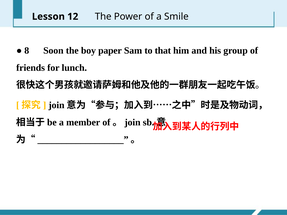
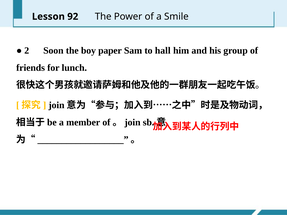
12: 12 -> 92
8: 8 -> 2
that: that -> hall
